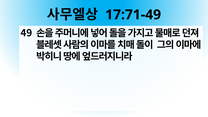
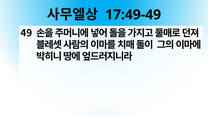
17:71-49: 17:71-49 -> 17:49-49
